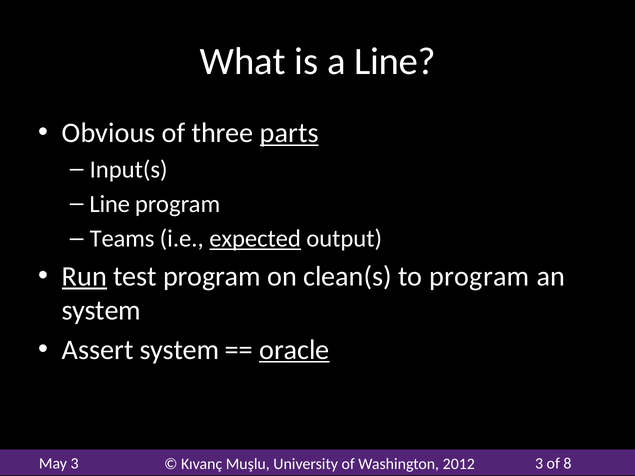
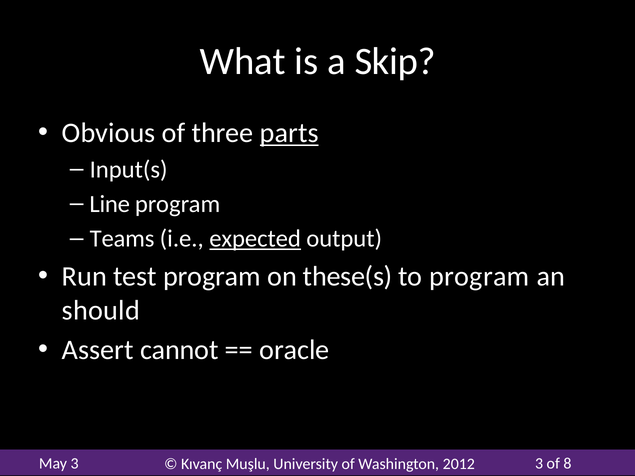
a Line: Line -> Skip
Run underline: present -> none
clean(s: clean(s -> these(s
system at (101, 310): system -> should
Assert system: system -> cannot
oracle underline: present -> none
